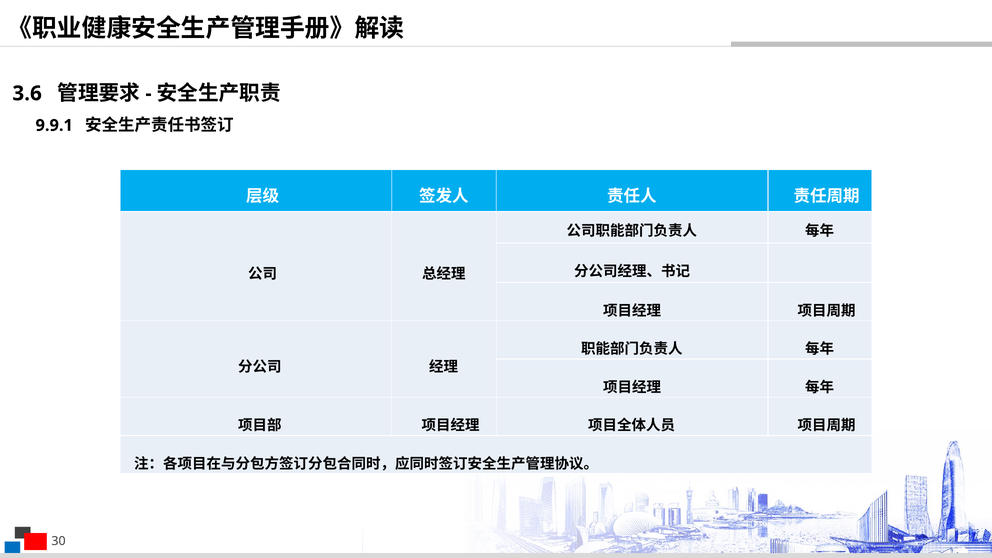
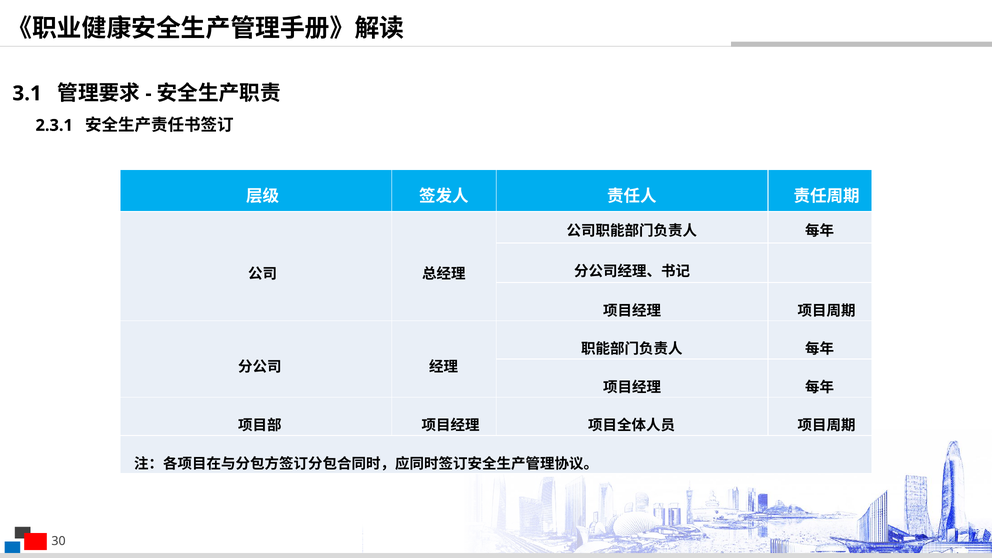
3.6: 3.6 -> 3.1
9.9.1: 9.9.1 -> 2.3.1
